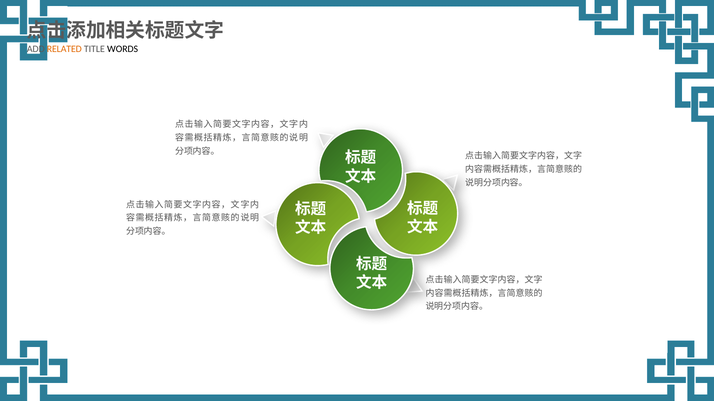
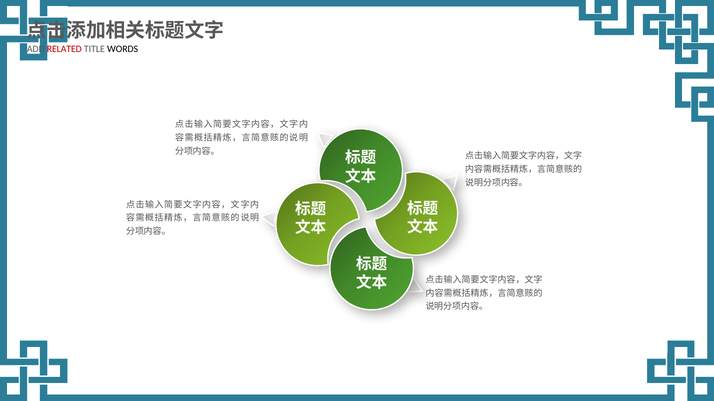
RELATED colour: orange -> red
